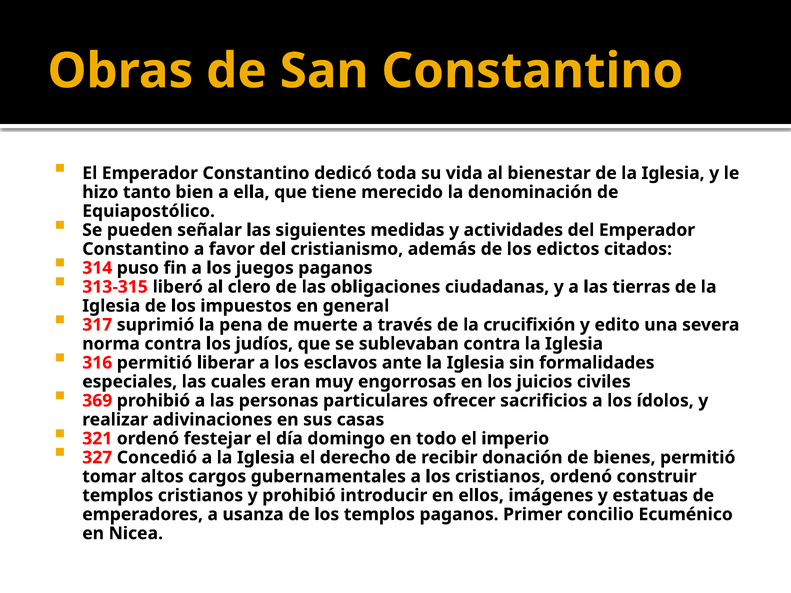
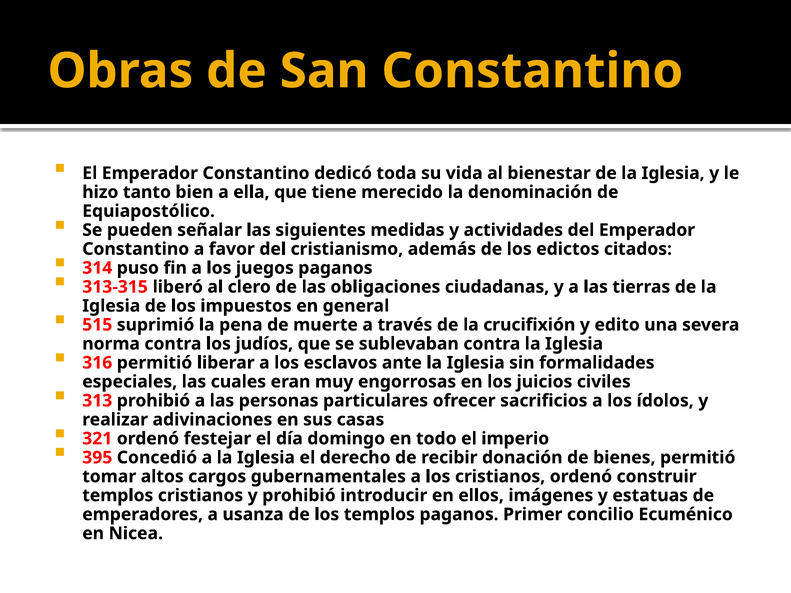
317: 317 -> 515
369: 369 -> 313
327: 327 -> 395
